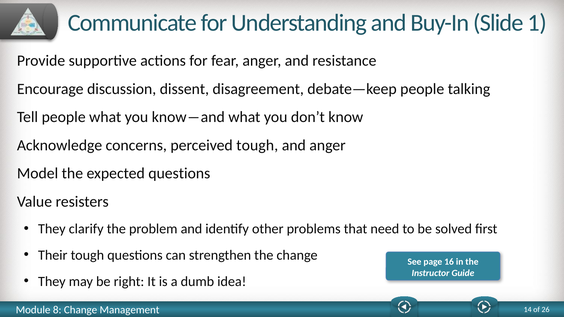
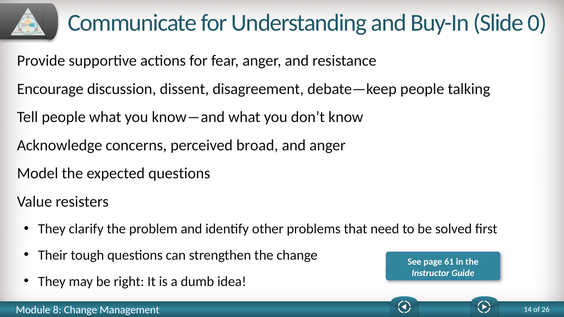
1: 1 -> 0
perceived tough: tough -> broad
16: 16 -> 61
